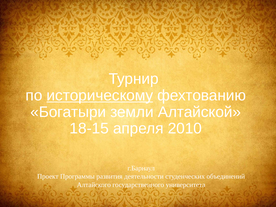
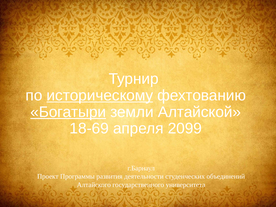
Богатыри underline: none -> present
18-15: 18-15 -> 18-69
2010: 2010 -> 2099
